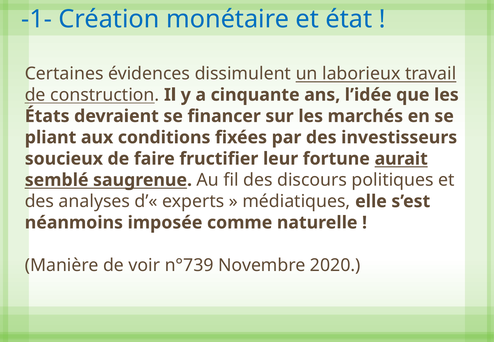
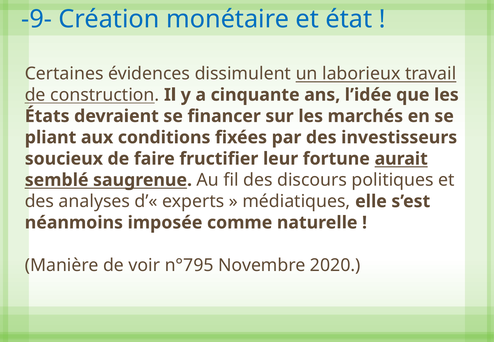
-1-: -1- -> -9-
n°739: n°739 -> n°795
